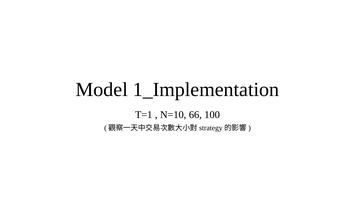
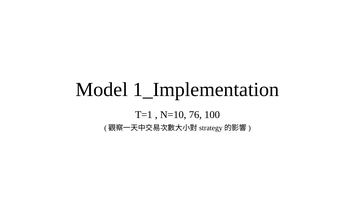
66: 66 -> 76
